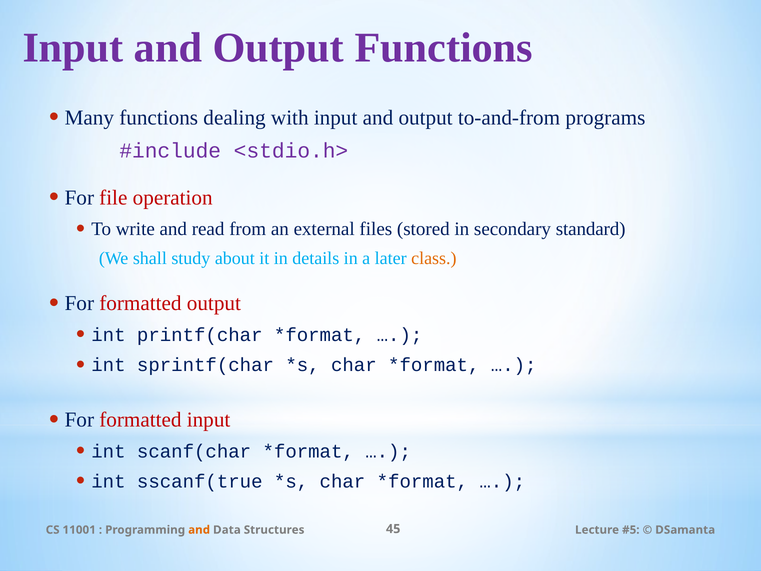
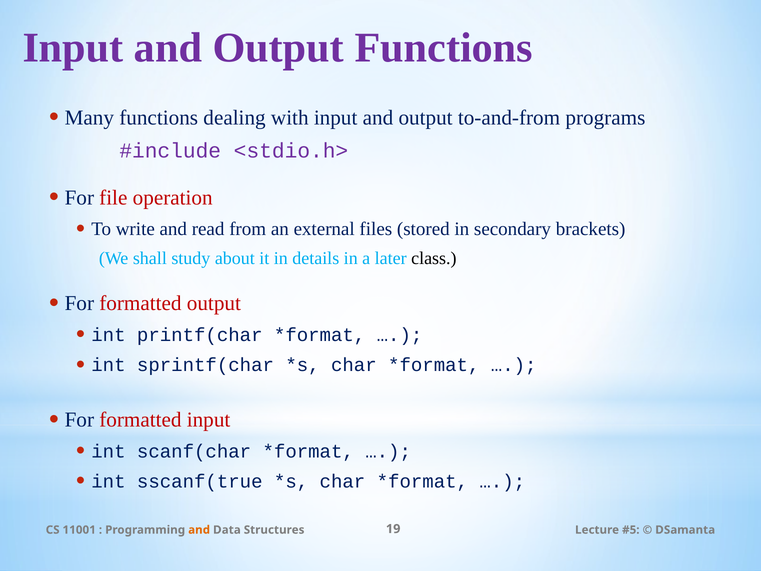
standard: standard -> brackets
class colour: orange -> black
45: 45 -> 19
